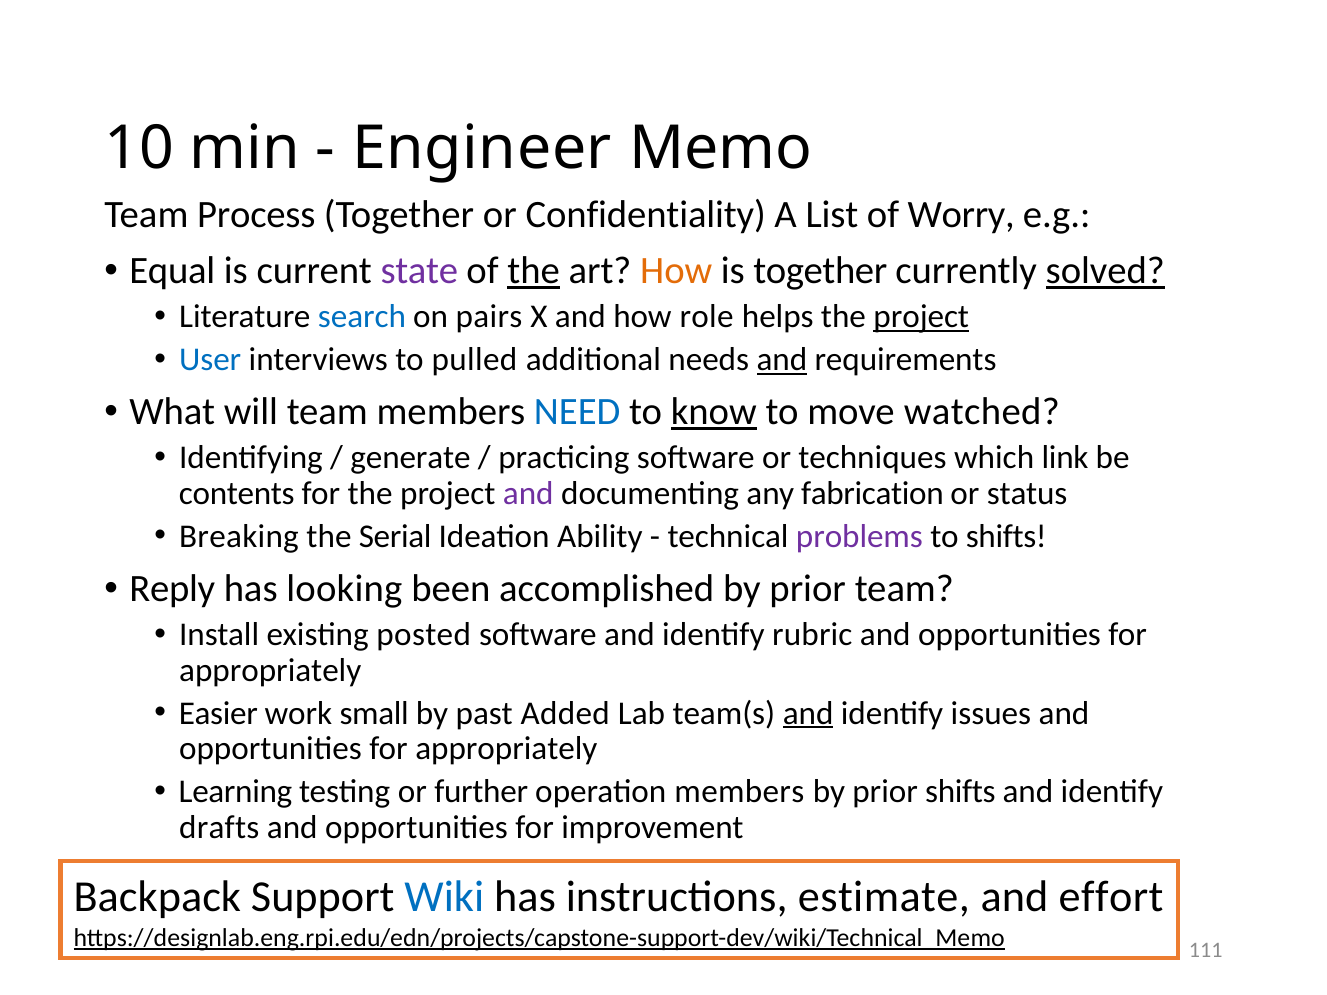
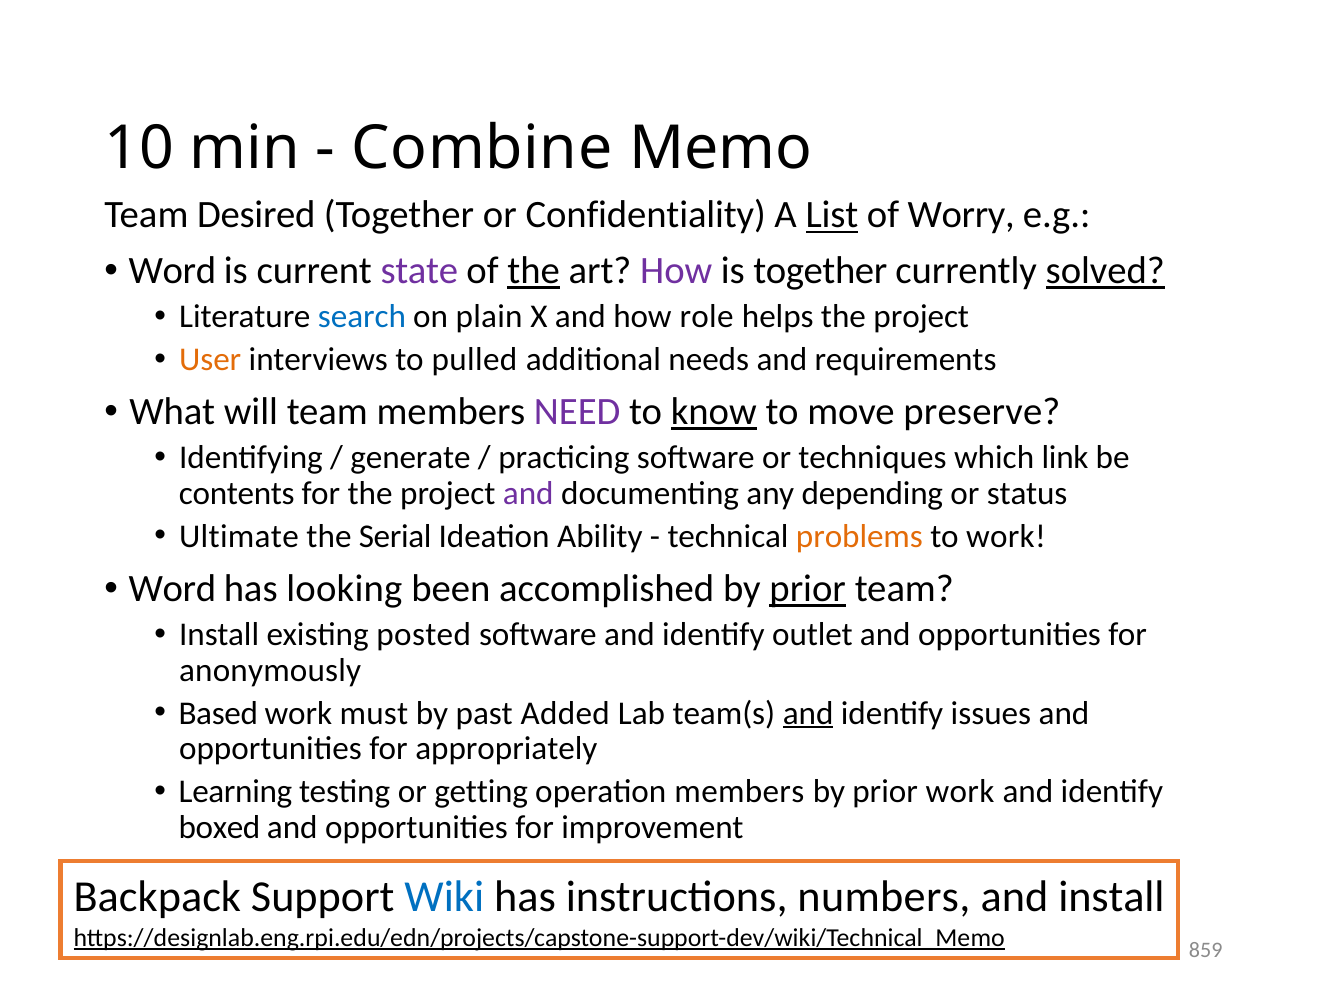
Engineer: Engineer -> Combine
Process: Process -> Desired
List underline: none -> present
Equal at (172, 271): Equal -> Word
How at (676, 271) colour: orange -> purple
pairs: pairs -> plain
project at (921, 317) underline: present -> none
User colour: blue -> orange
and at (782, 359) underline: present -> none
NEED colour: blue -> purple
watched: watched -> preserve
fabrication: fabrication -> depending
Breaking: Breaking -> Ultimate
problems colour: purple -> orange
to shifts: shifts -> work
Reply at (172, 589): Reply -> Word
prior at (808, 589) underline: none -> present
rubric: rubric -> outlet
appropriately at (270, 671): appropriately -> anonymously
Easier: Easier -> Based
small: small -> must
further: further -> getting
prior shifts: shifts -> work
drafts: drafts -> boxed
estimate: estimate -> numbers
and effort: effort -> install
111: 111 -> 859
